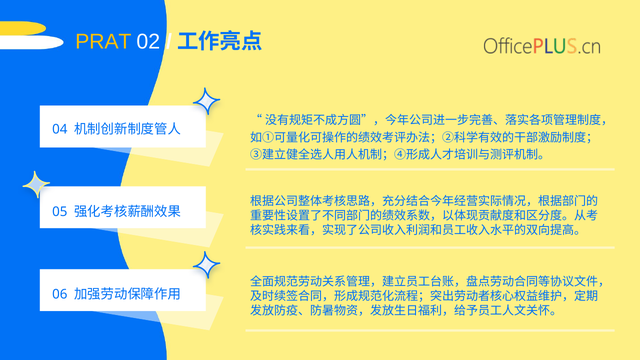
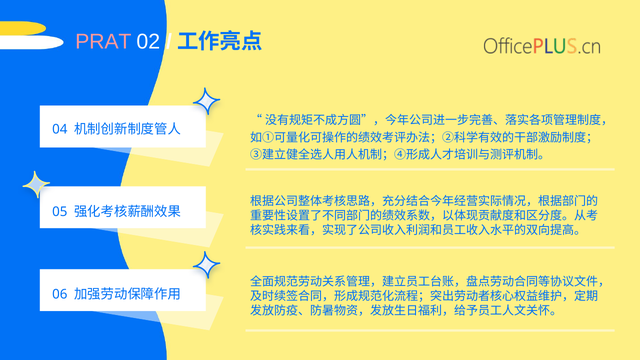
PRAT colour: yellow -> pink
